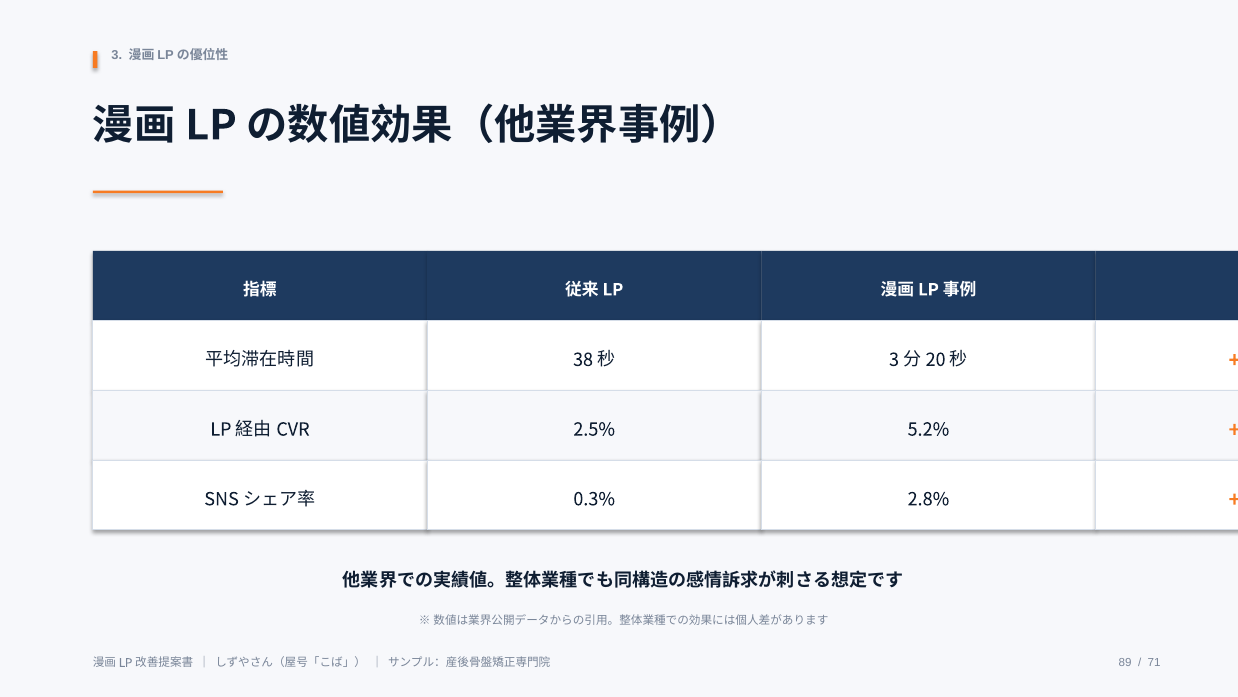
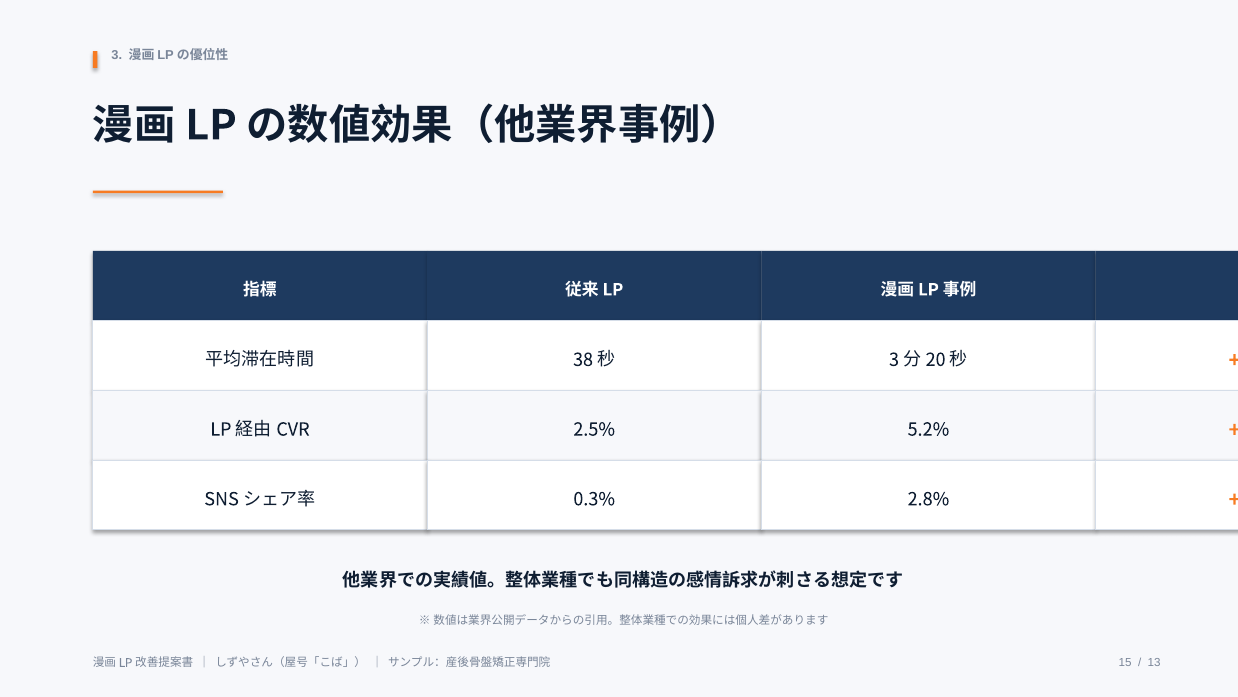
89: 89 -> 15
71: 71 -> 13
